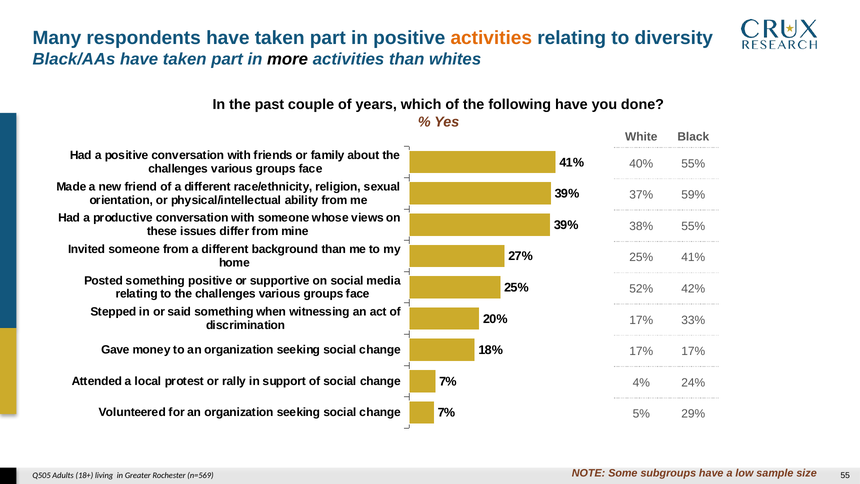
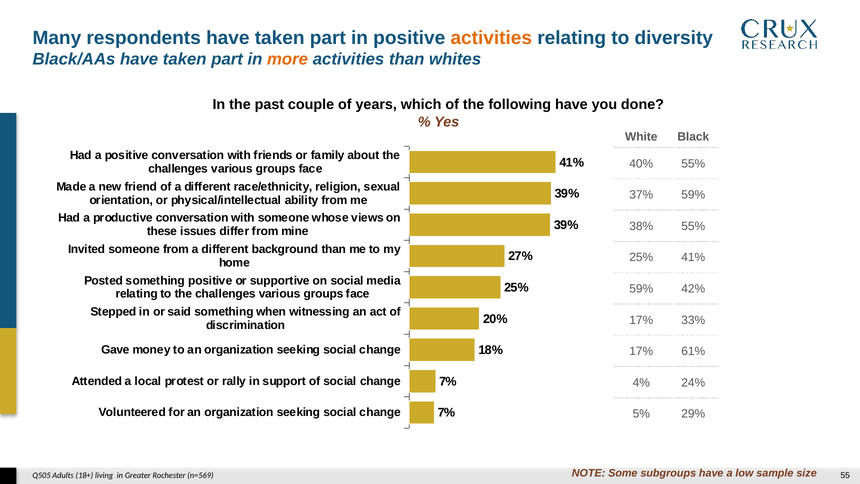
more colour: black -> orange
52% at (641, 289): 52% -> 59%
17% 17%: 17% -> 61%
